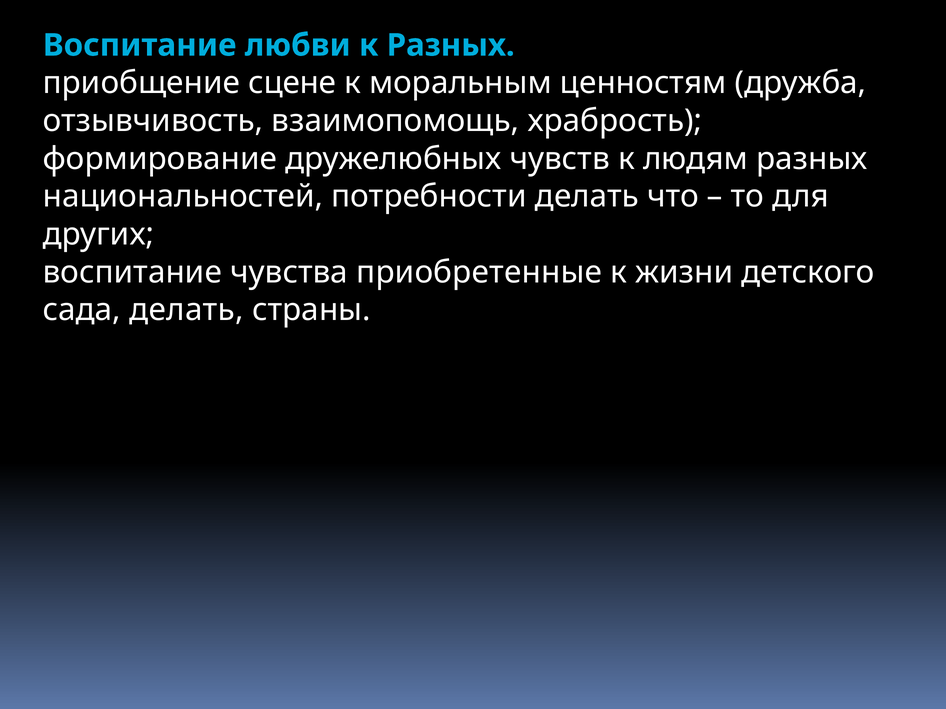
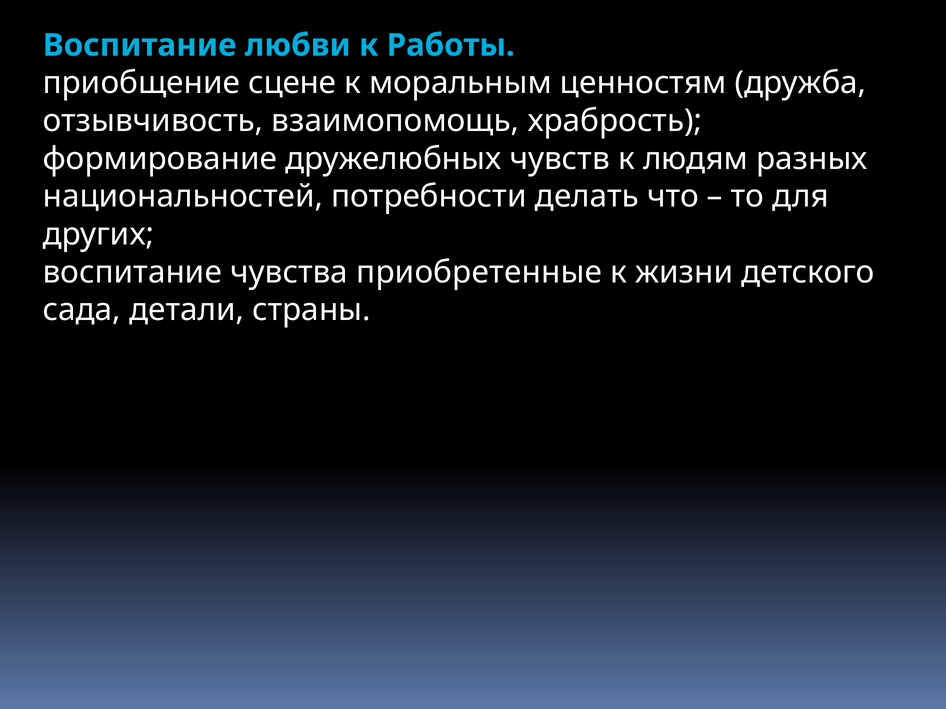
к Разных: Разных -> Работы
сада делать: делать -> детали
